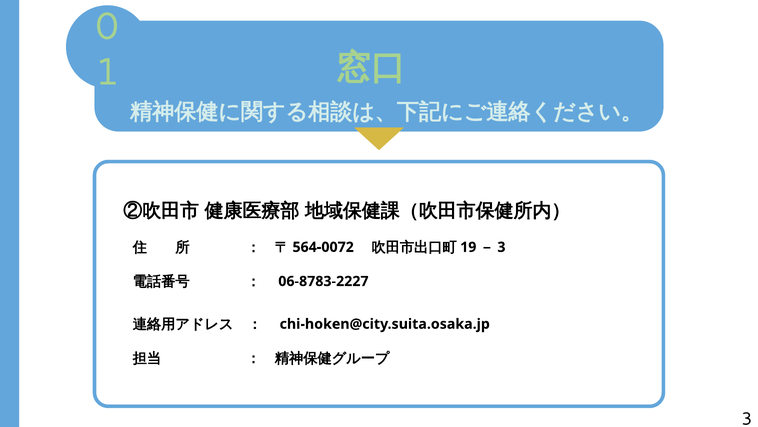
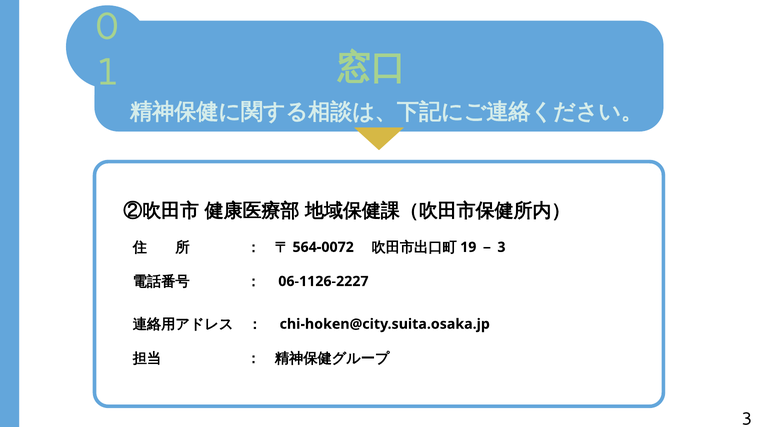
06-8783-2227: 06-8783-2227 -> 06-1126-2227
